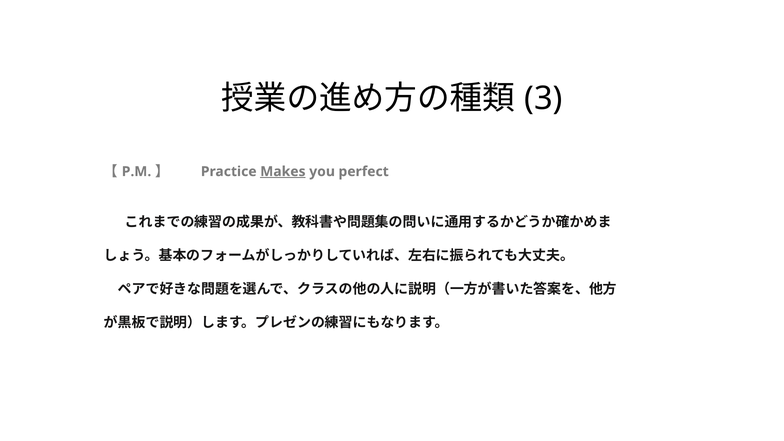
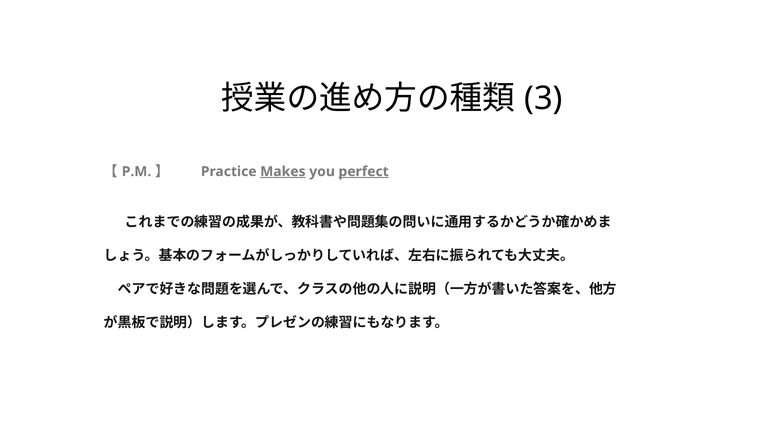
perfect underline: none -> present
